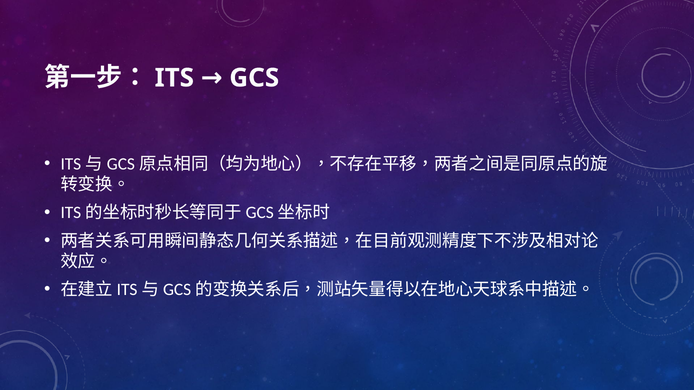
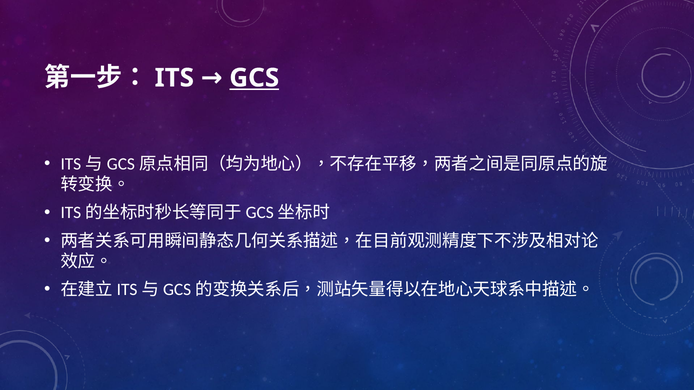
GCS underline: none -> present
